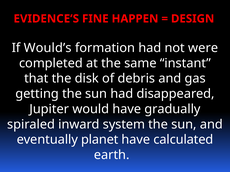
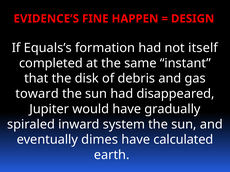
Would’s: Would’s -> Equals’s
were: were -> itself
getting: getting -> toward
planet: planet -> dimes
